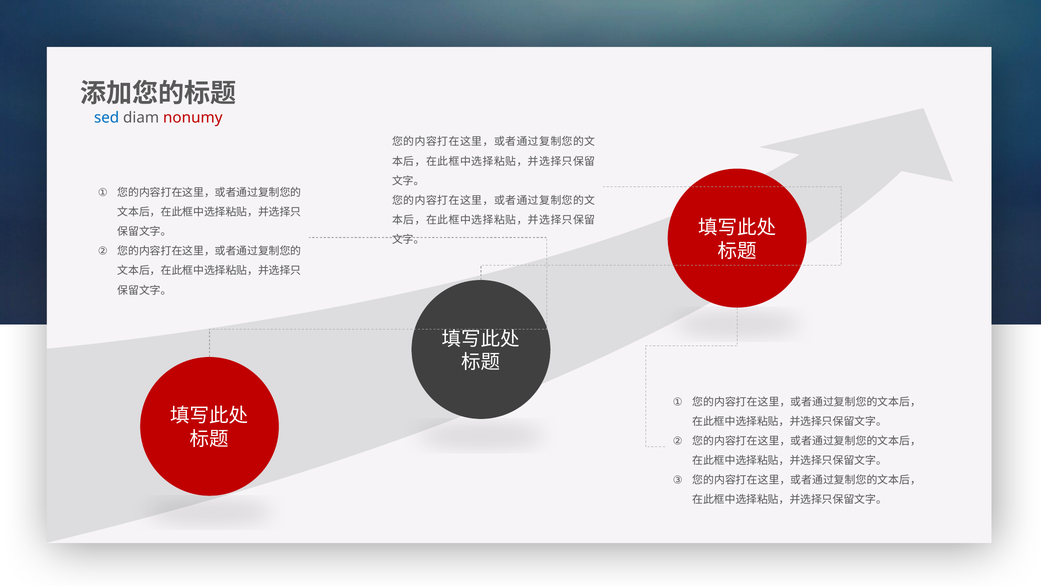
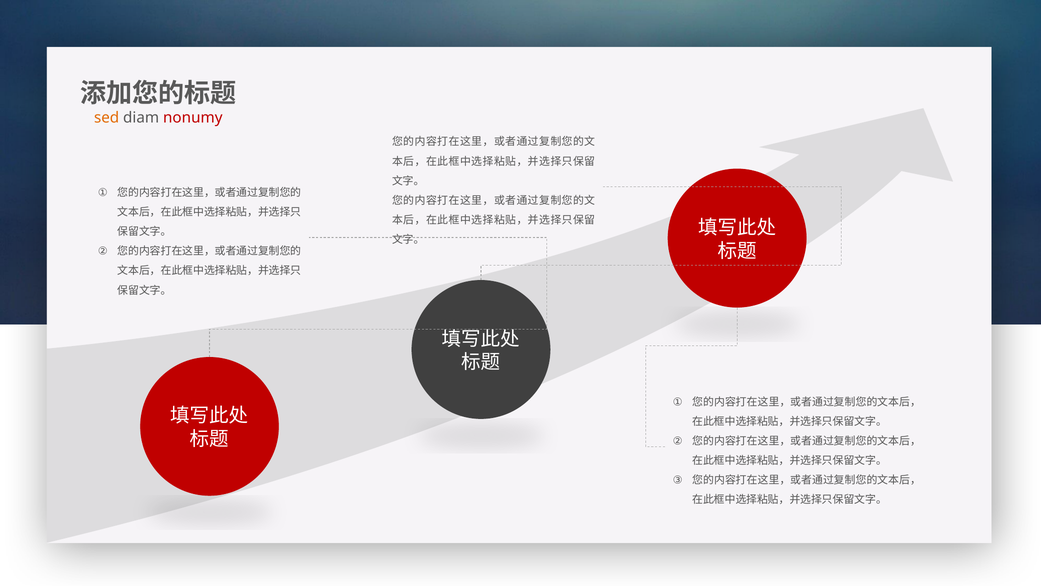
sed colour: blue -> orange
